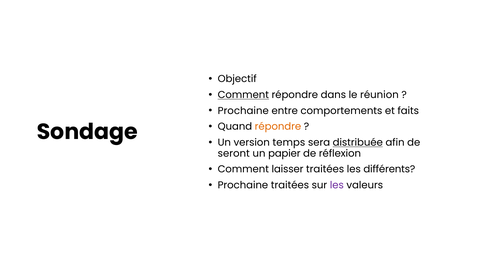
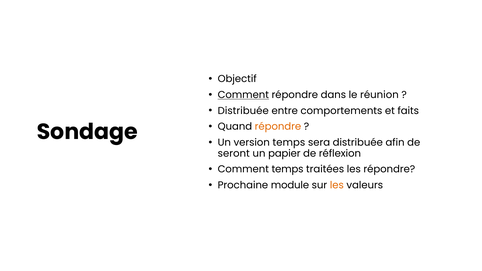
Prochaine at (243, 111): Prochaine -> Distribuée
distribuée at (358, 143) underline: present -> none
Comment laisser: laisser -> temps
les différents: différents -> répondre
Prochaine traitées: traitées -> module
les at (337, 185) colour: purple -> orange
